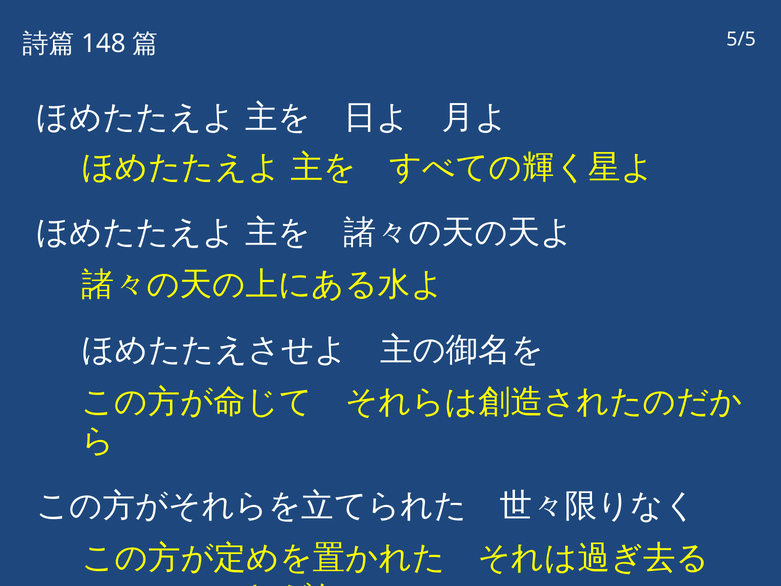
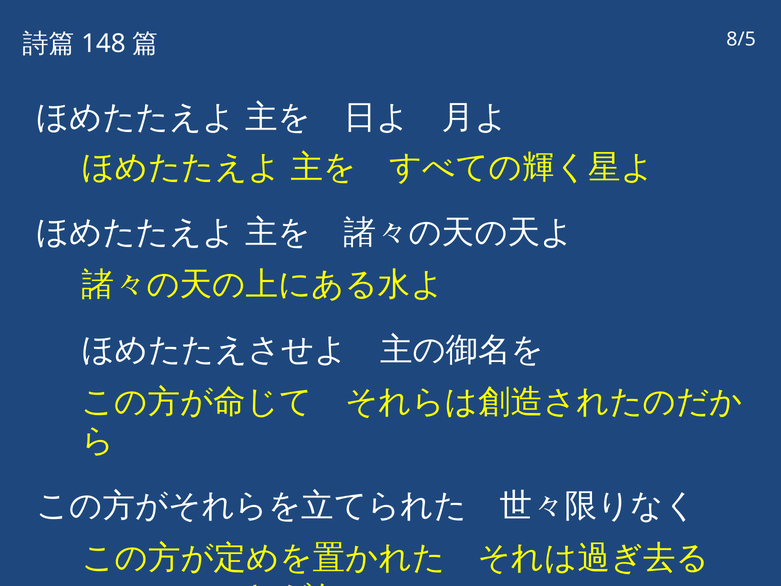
5/5: 5/5 -> 8/5
